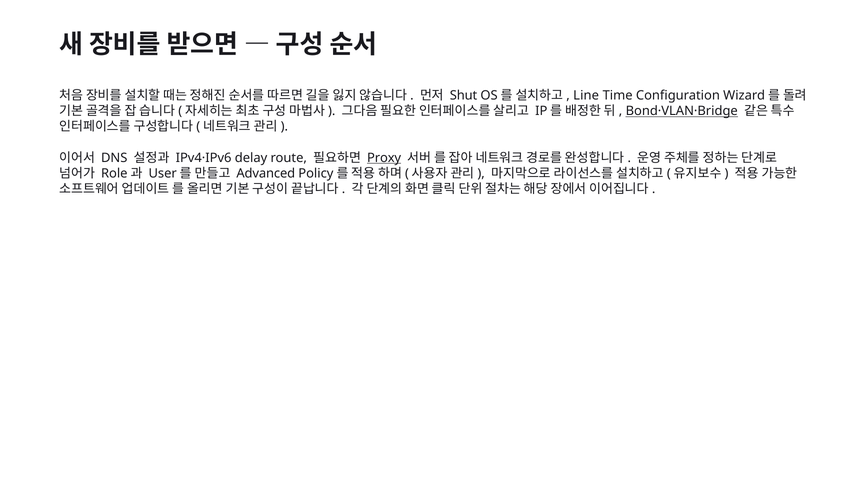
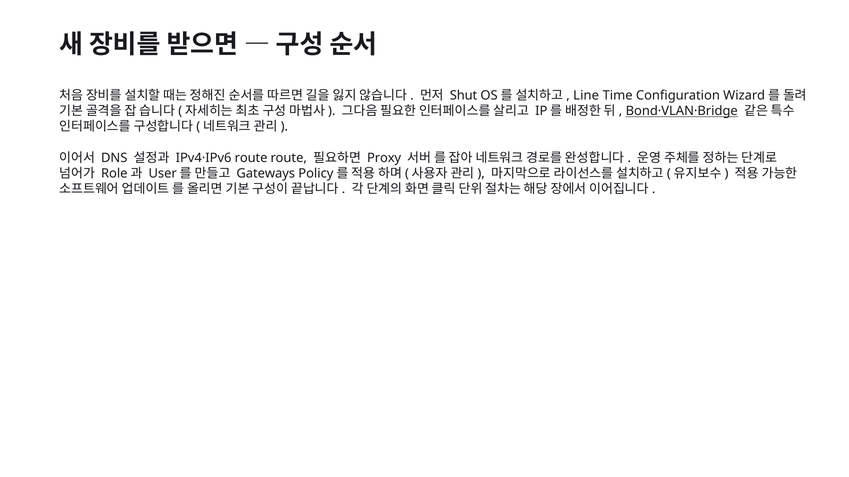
IPv4·IPv6 delay: delay -> route
Proxy underline: present -> none
Advanced: Advanced -> Gateways
